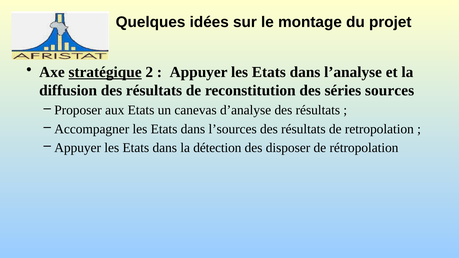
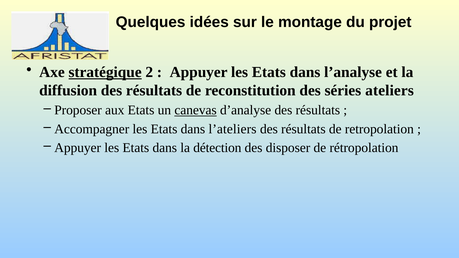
sources: sources -> ateliers
canevas underline: none -> present
l’sources: l’sources -> l’ateliers
